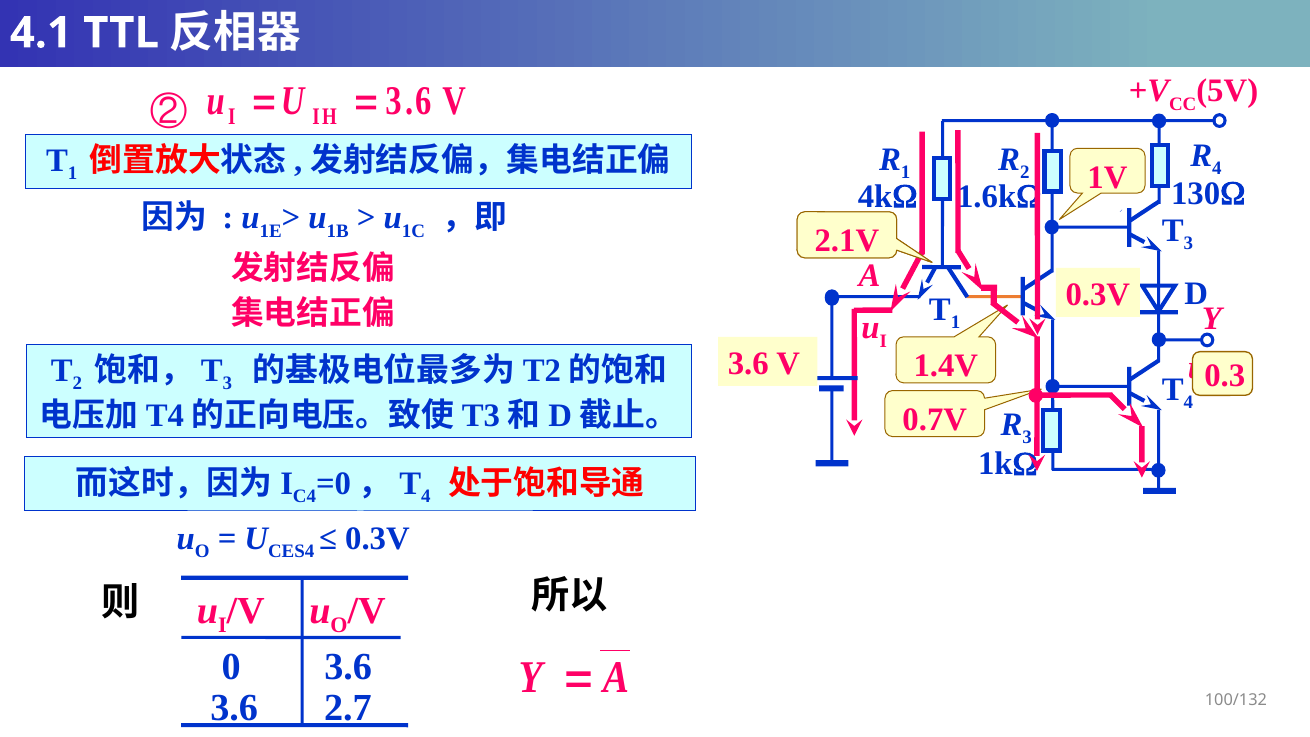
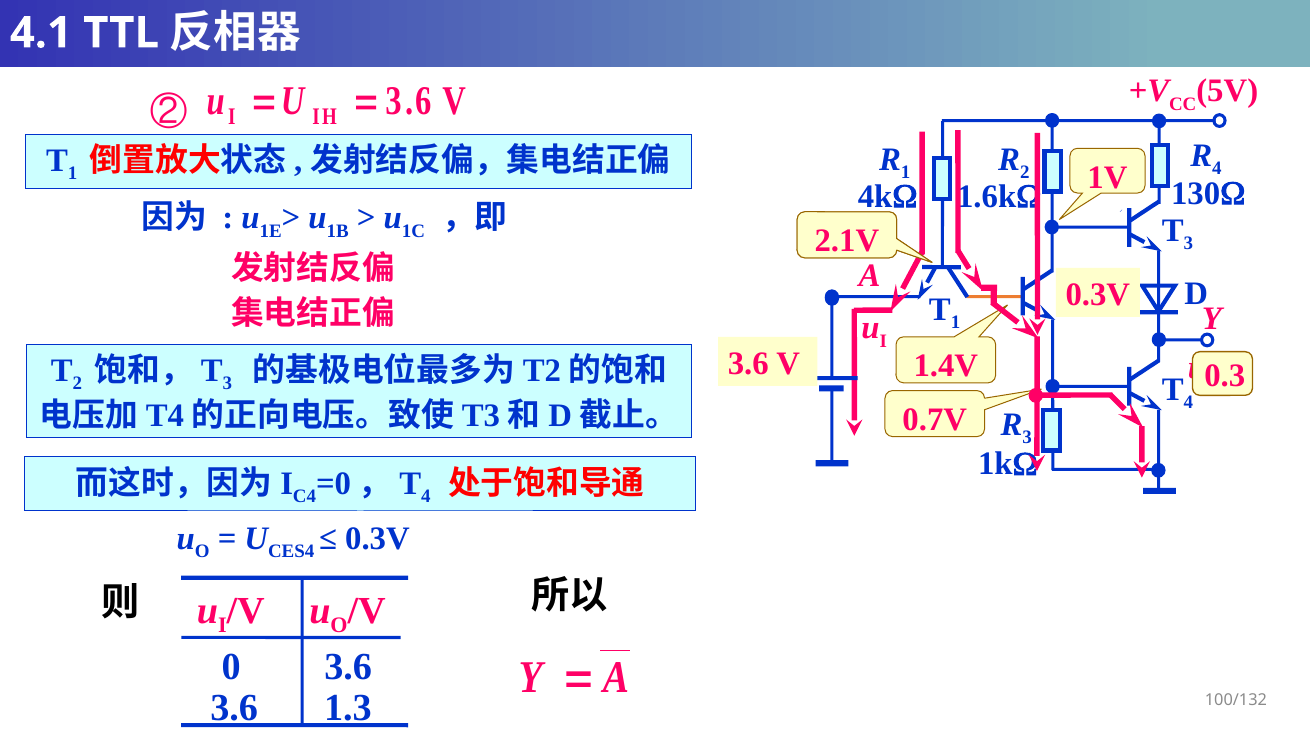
2.7: 2.7 -> 1.3
